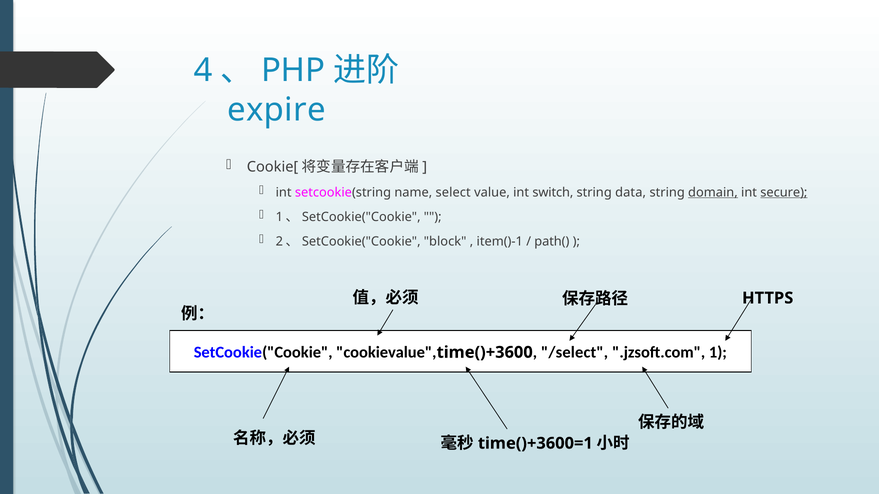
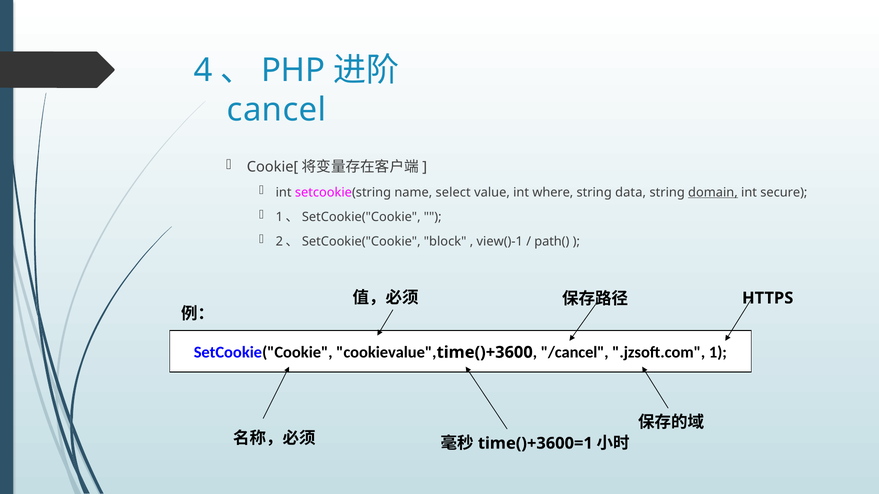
expire: expire -> cancel
switch: switch -> where
secure underline: present -> none
item()-1: item()-1 -> view()-1
/select: /select -> /cancel
